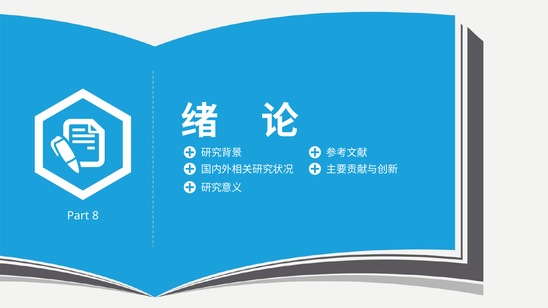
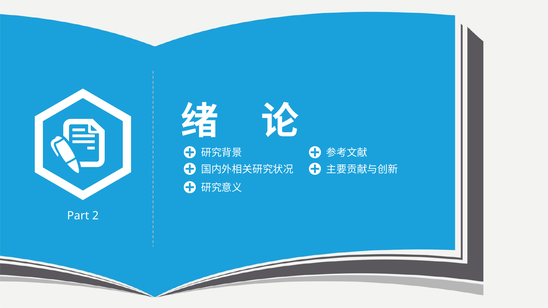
8: 8 -> 2
